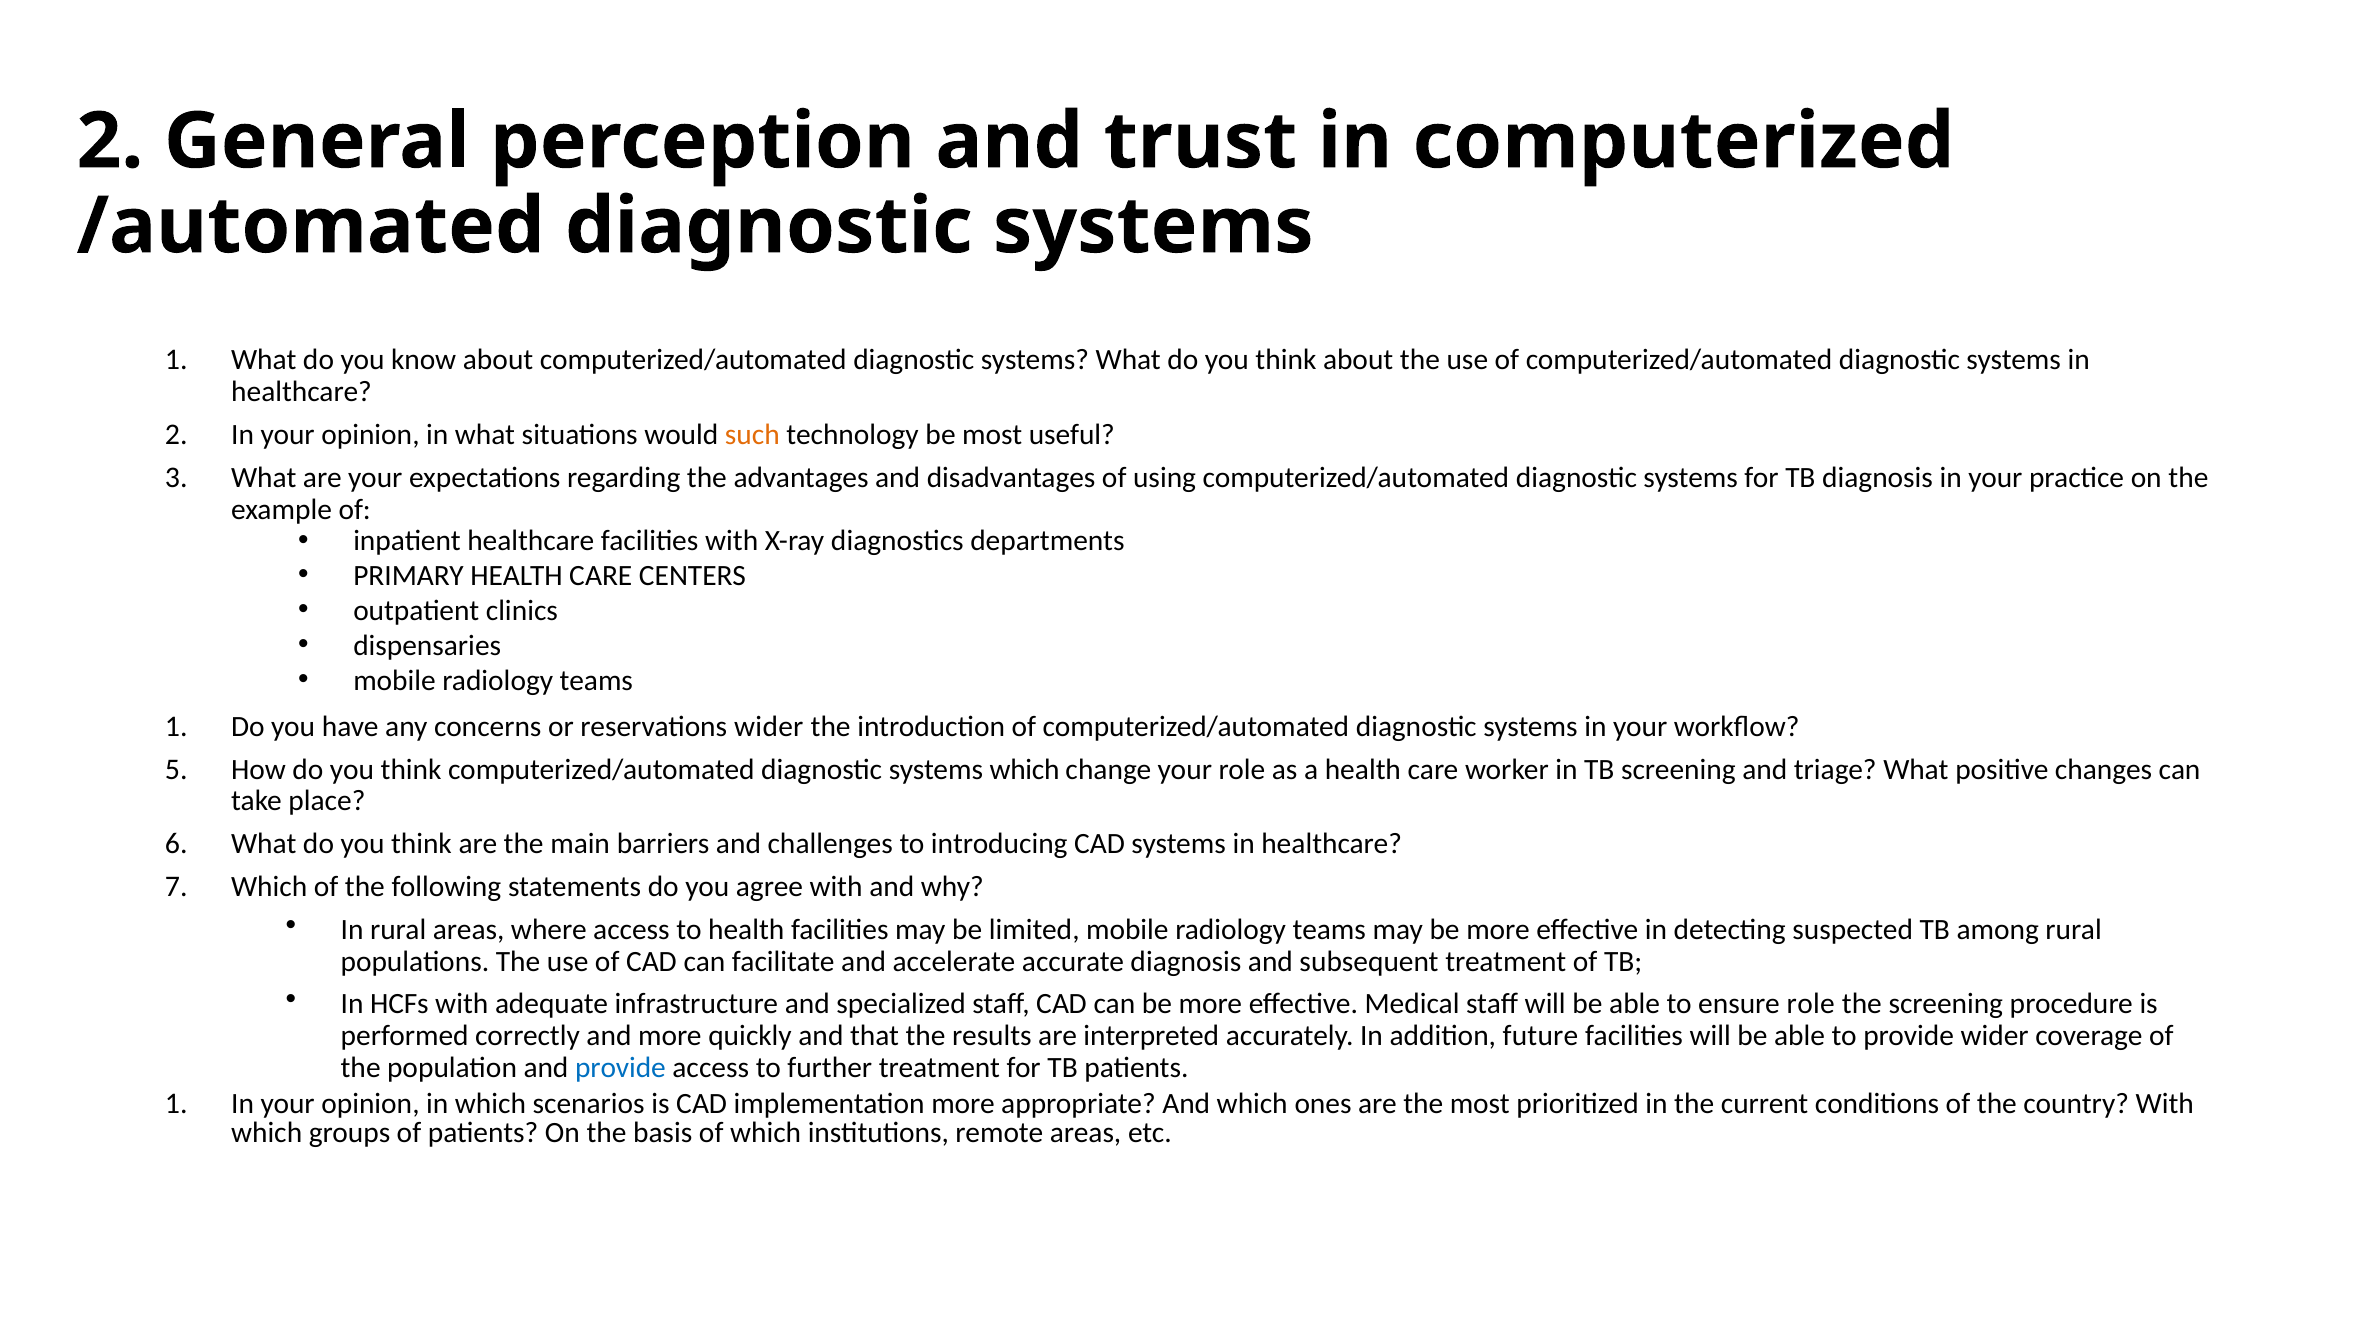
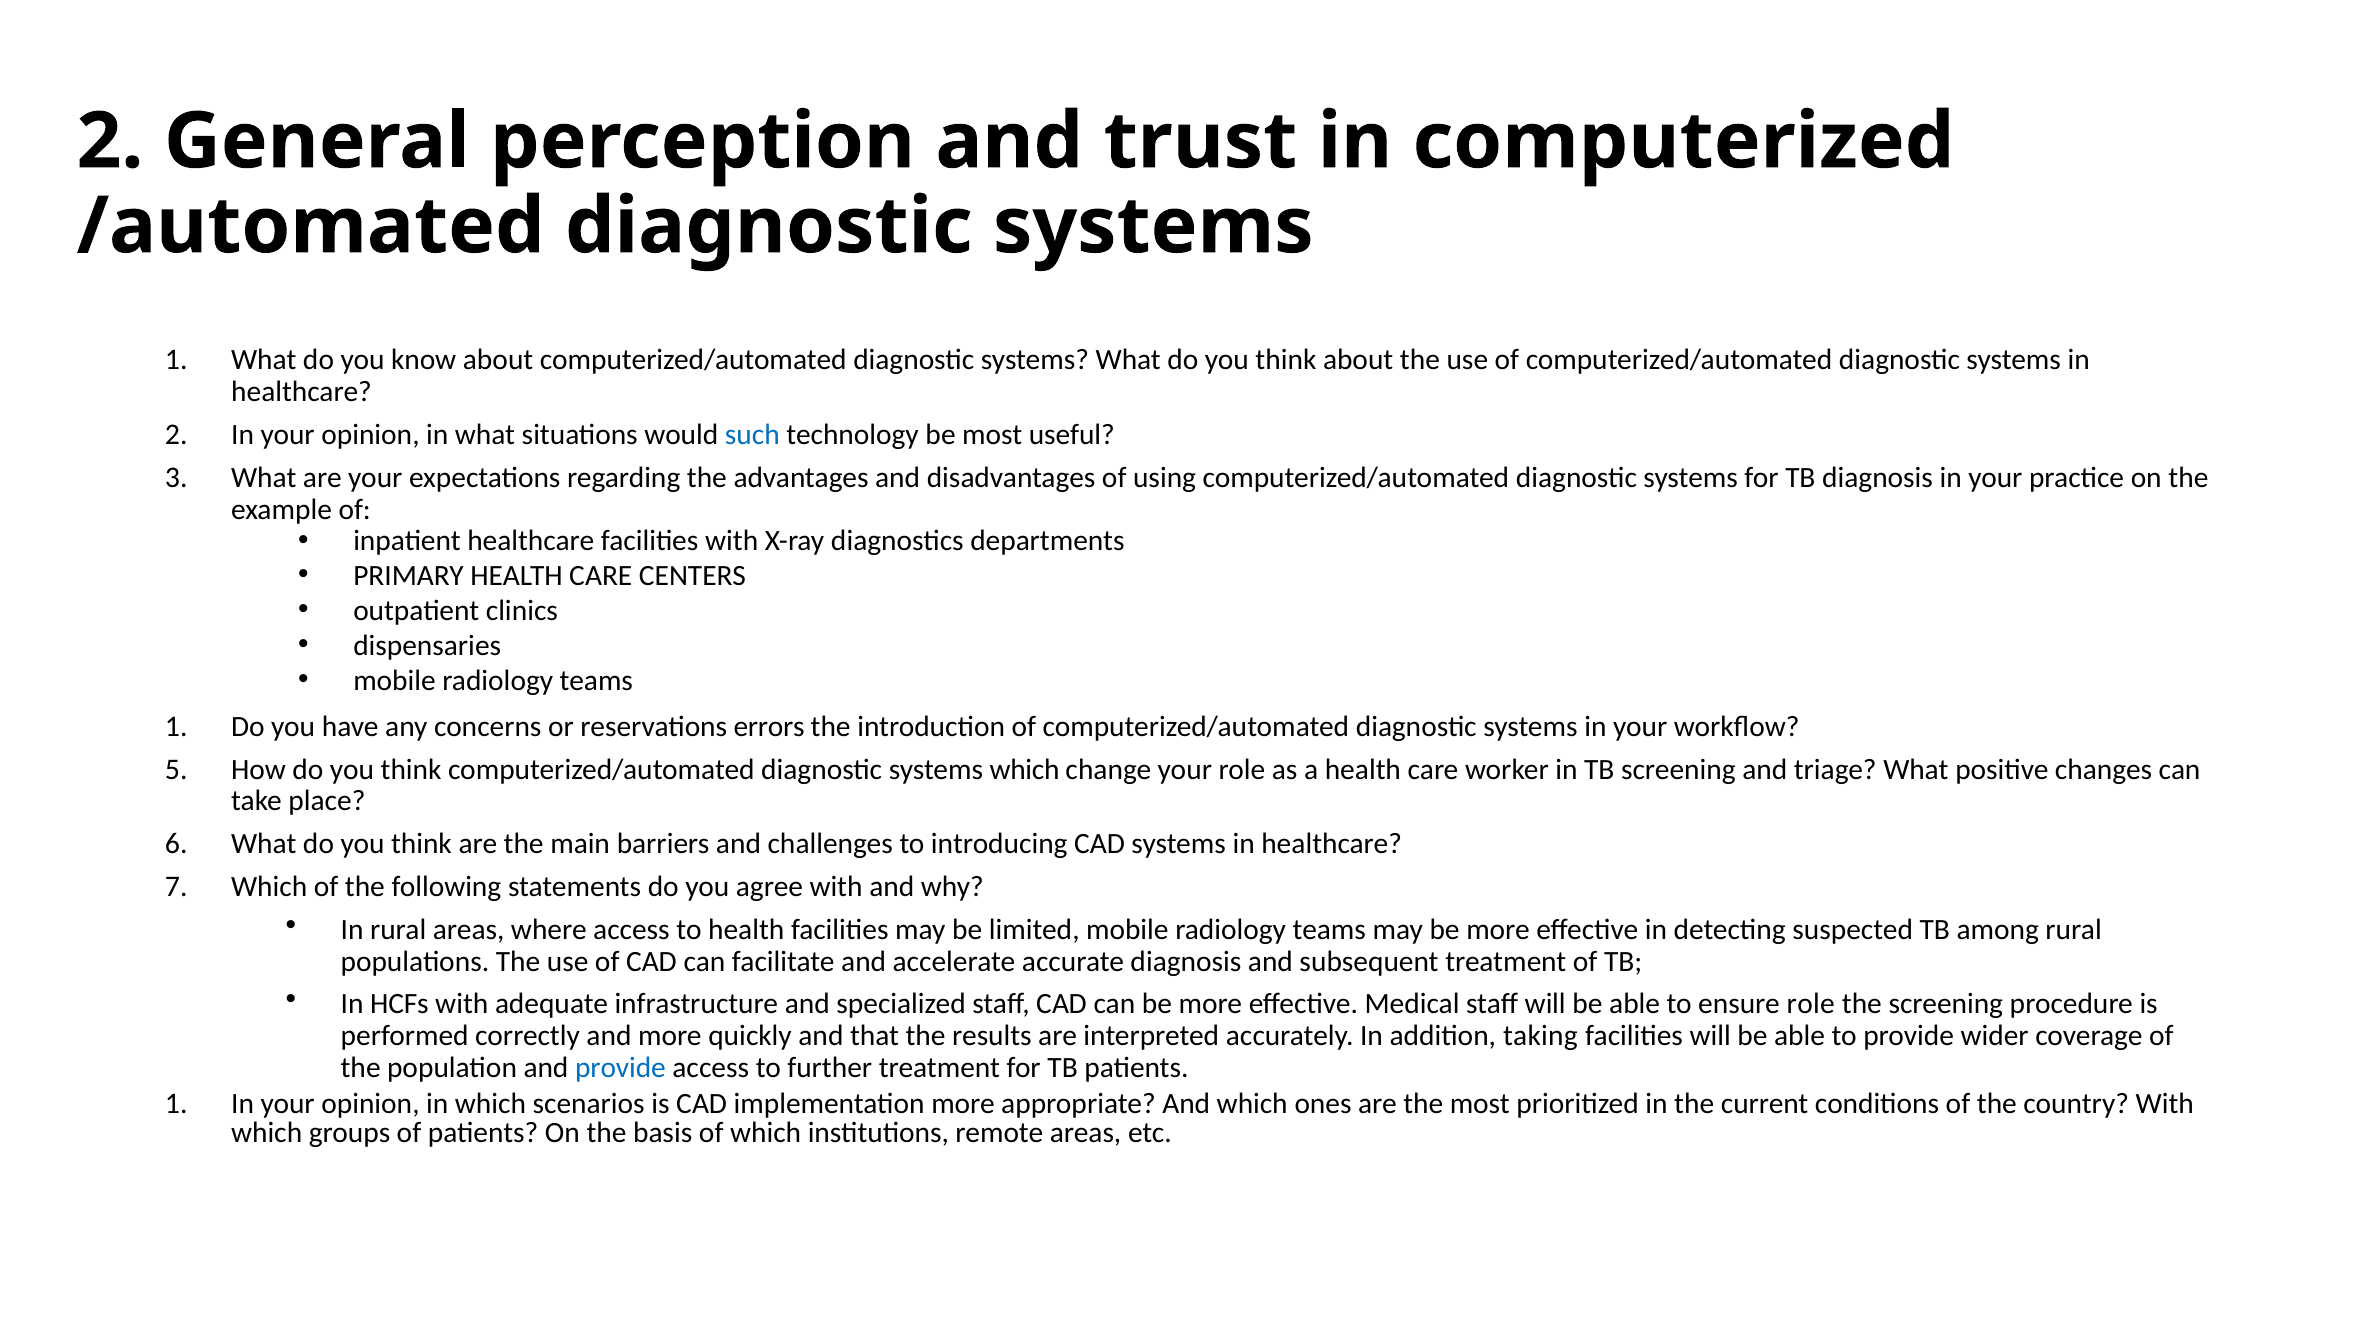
such colour: orange -> blue
reservations wider: wider -> errors
future: future -> taking
